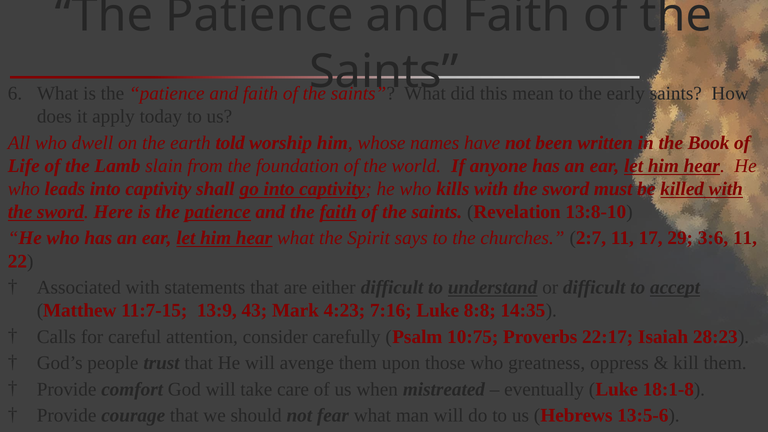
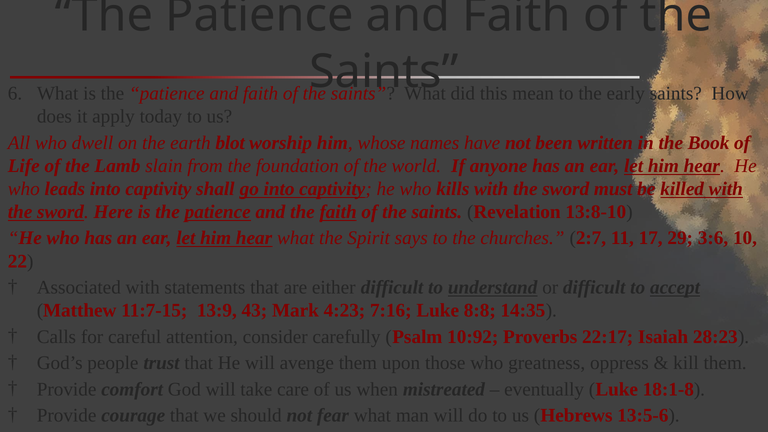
told: told -> blot
3:6 11: 11 -> 10
10:75: 10:75 -> 10:92
